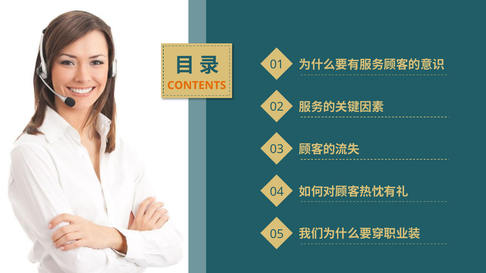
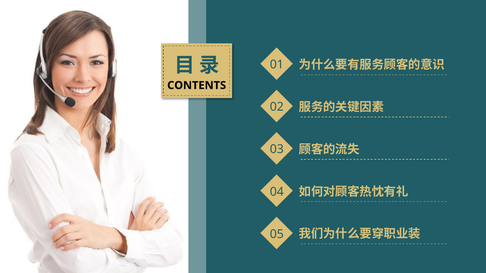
CONTENTS colour: orange -> black
